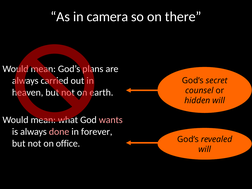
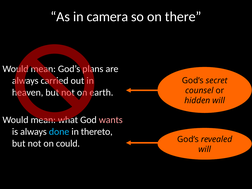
done colour: pink -> light blue
forever: forever -> thereto
office: office -> could
